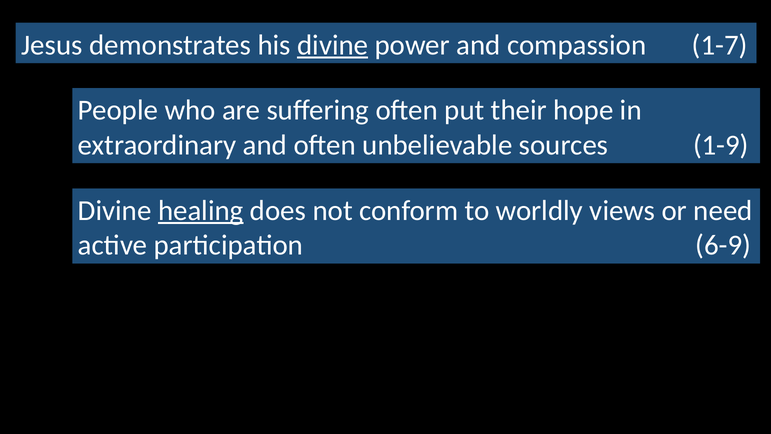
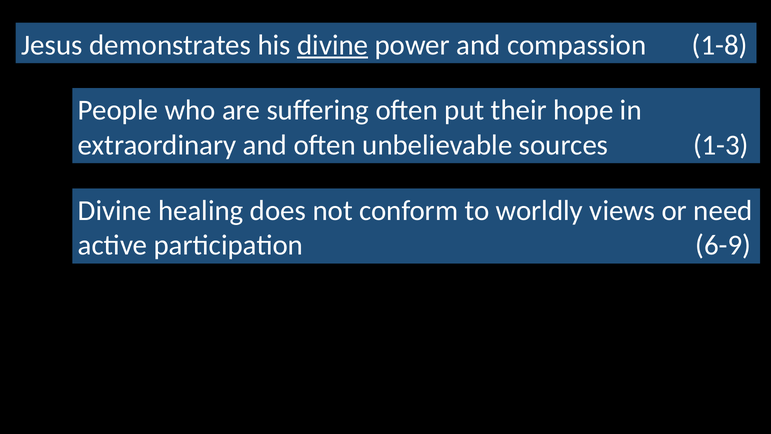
1-7: 1-7 -> 1-8
1-9: 1-9 -> 1-3
healing underline: present -> none
